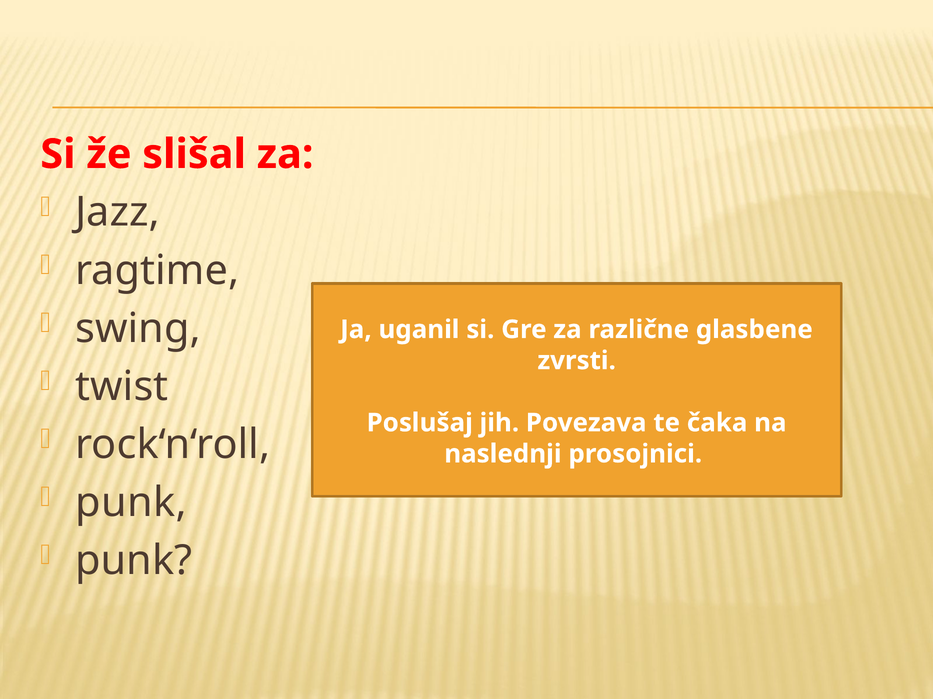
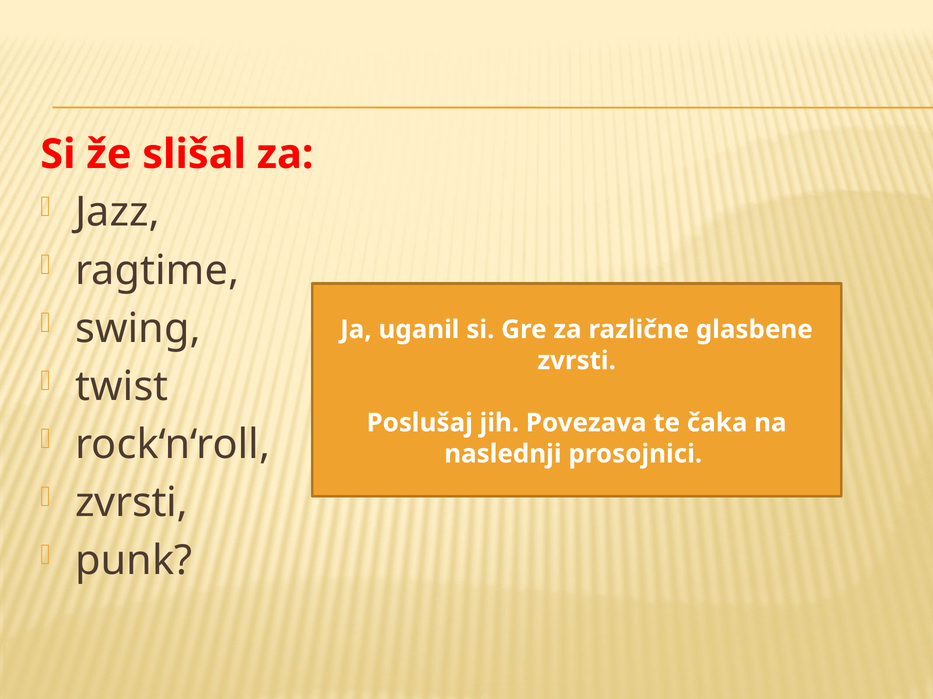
punk at (131, 503): punk -> zvrsti
